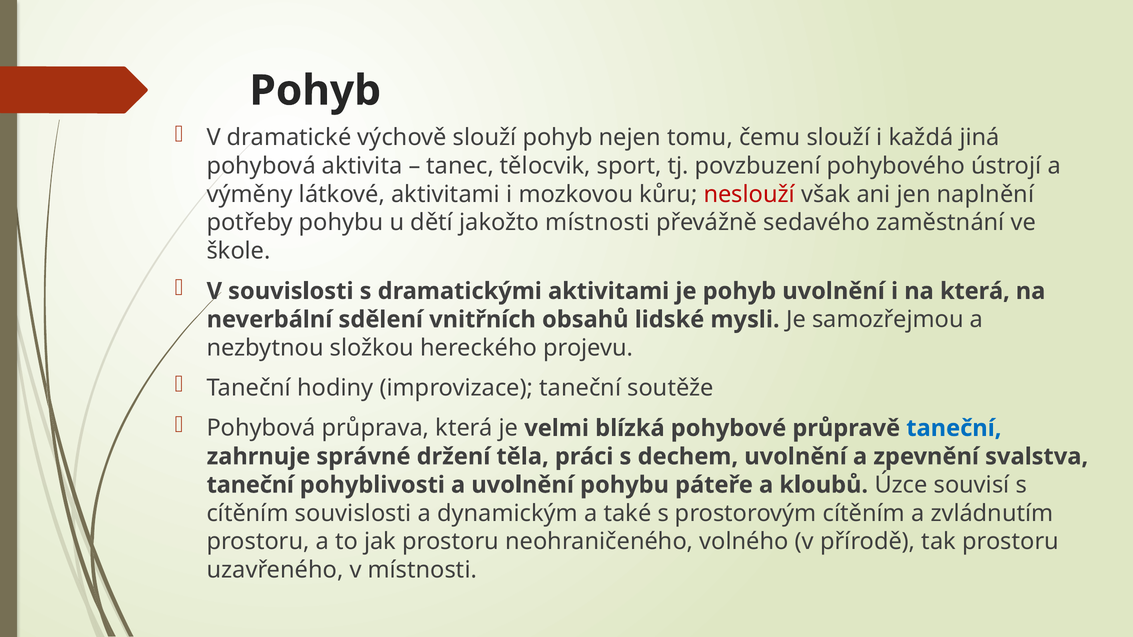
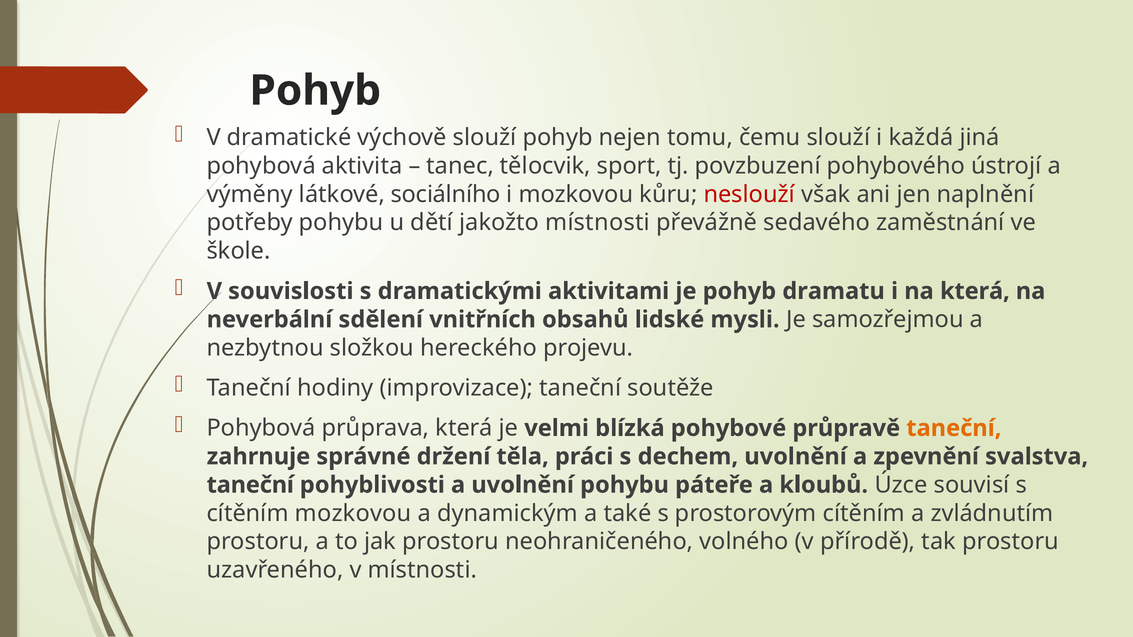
látkové aktivitami: aktivitami -> sociálního
pohyb uvolnění: uvolnění -> dramatu
taneční at (954, 428) colour: blue -> orange
cítěním souvislosti: souvislosti -> mozkovou
